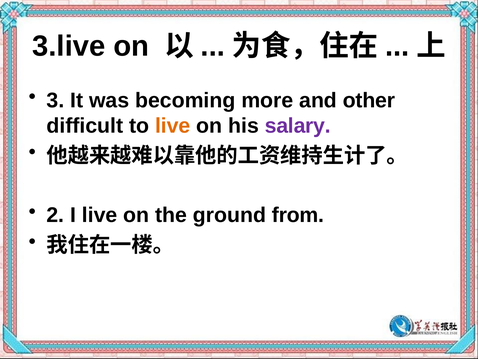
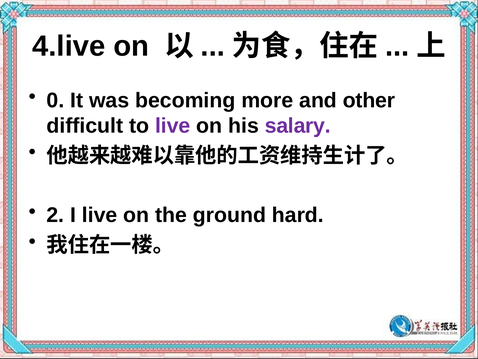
3.live: 3.live -> 4.live
3: 3 -> 0
live at (173, 126) colour: orange -> purple
from: from -> hard
